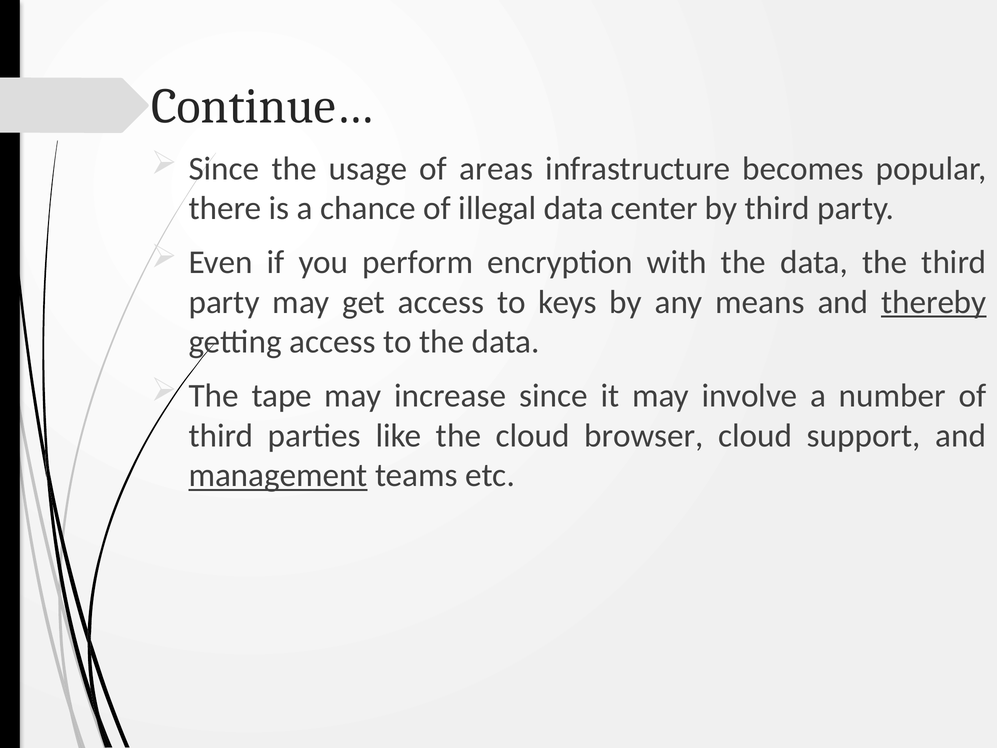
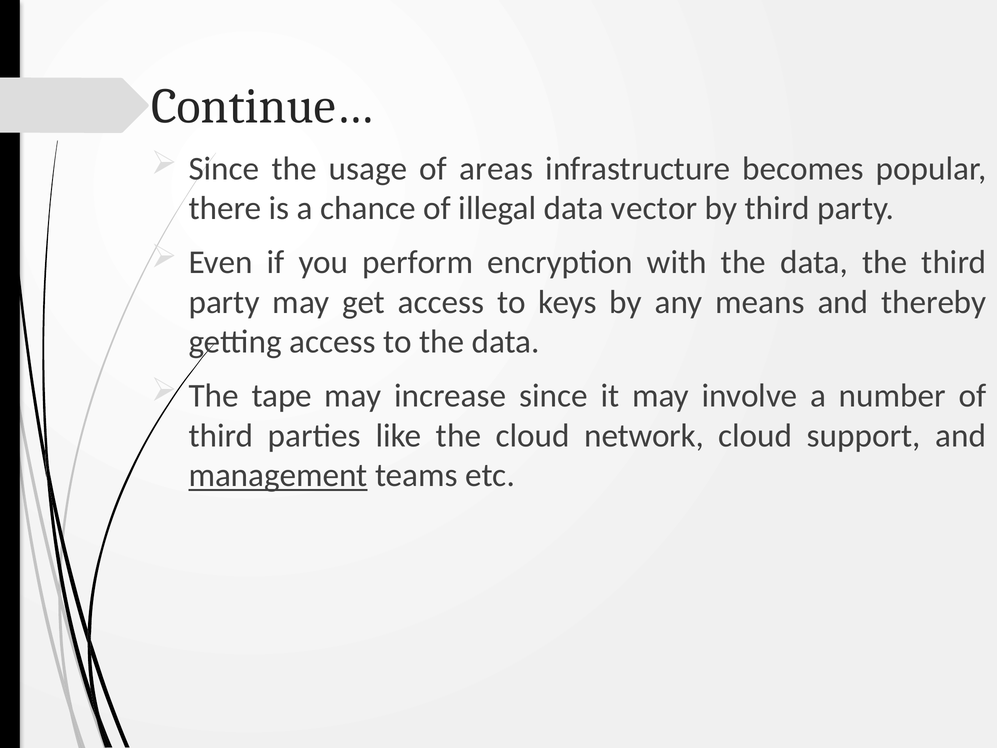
center: center -> vector
thereby underline: present -> none
browser: browser -> network
